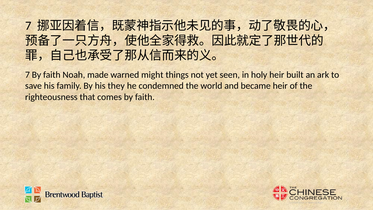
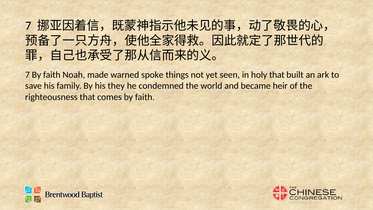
might: might -> spoke
holy heir: heir -> that
